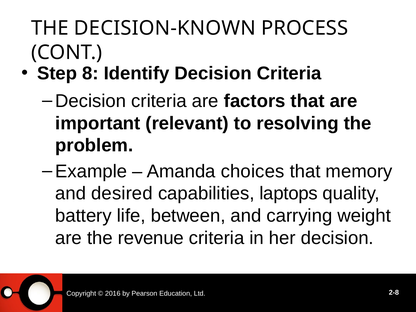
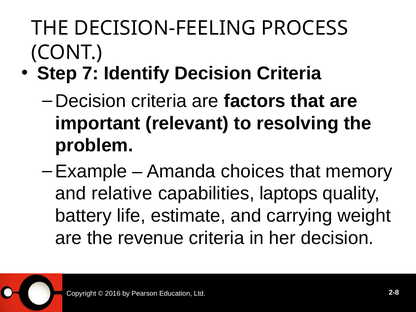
DECISION-KNOWN: DECISION-KNOWN -> DECISION-FEELING
8: 8 -> 7
desired: desired -> relative
between: between -> estimate
